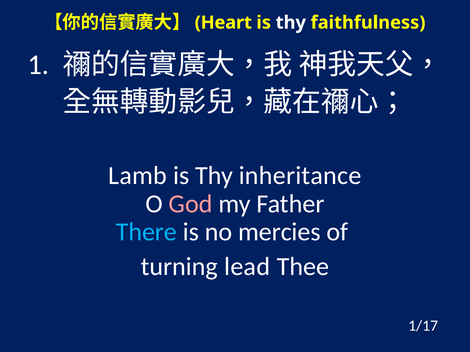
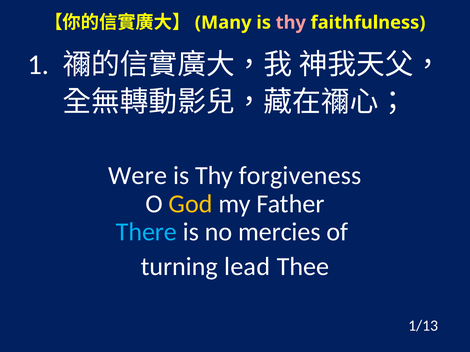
Heart: Heart -> Many
thy at (291, 23) colour: white -> pink
Lamb: Lamb -> Were
inheritance: inheritance -> forgiveness
God colour: pink -> yellow
1/17: 1/17 -> 1/13
